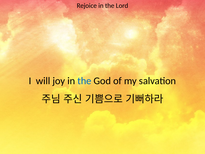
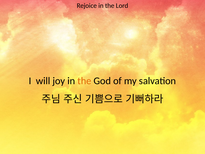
the at (84, 81) colour: blue -> orange
